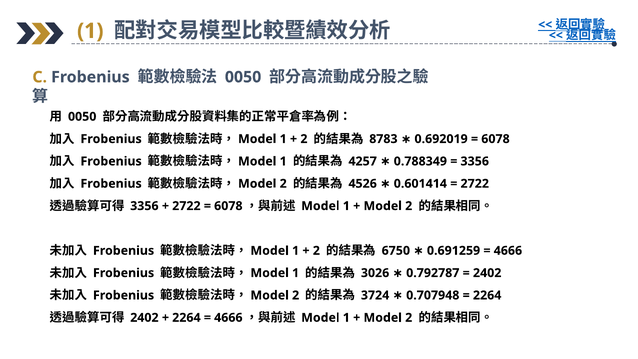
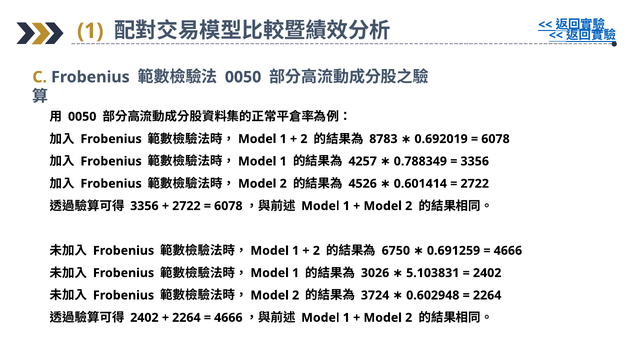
0.792787: 0.792787 -> 5.103831
0.707948: 0.707948 -> 0.602948
